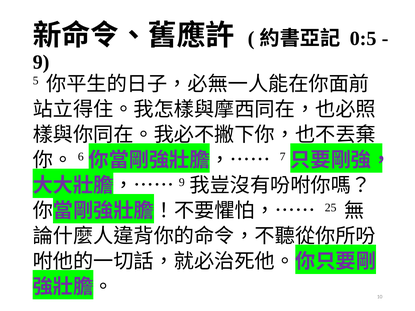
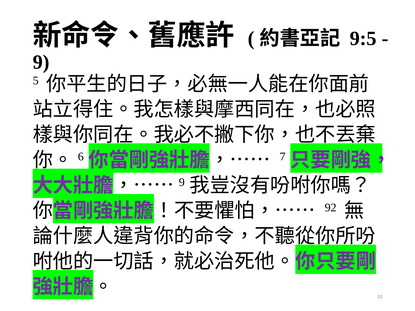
0:5: 0:5 -> 9:5
25: 25 -> 92
